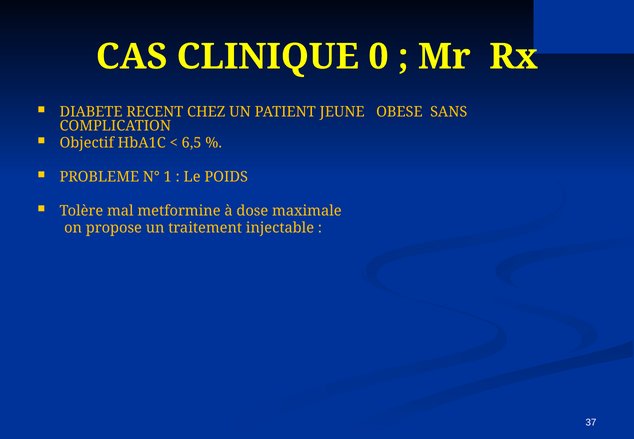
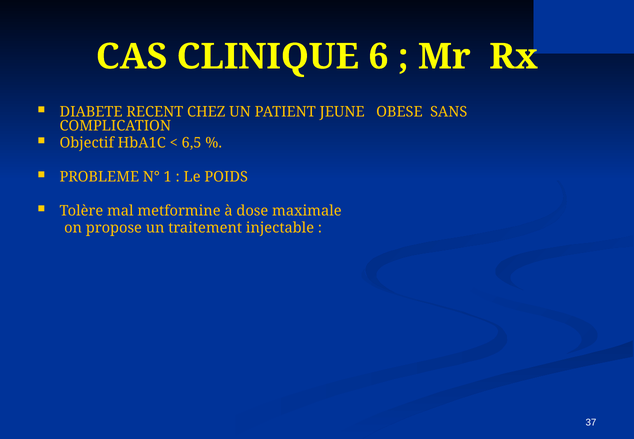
0: 0 -> 6
